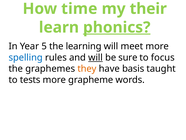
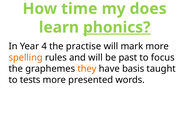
their: their -> does
5: 5 -> 4
learning: learning -> practise
meet: meet -> mark
spelling colour: blue -> orange
will at (96, 57) underline: present -> none
sure: sure -> past
grapheme: grapheme -> presented
